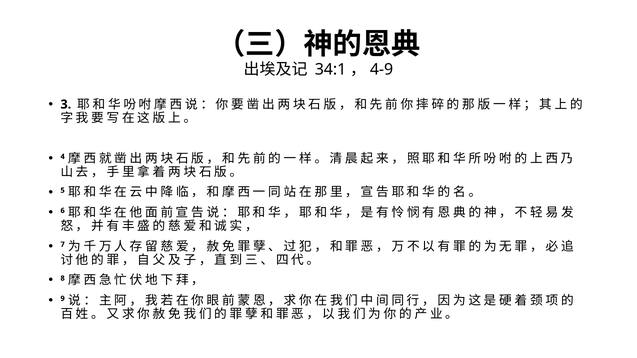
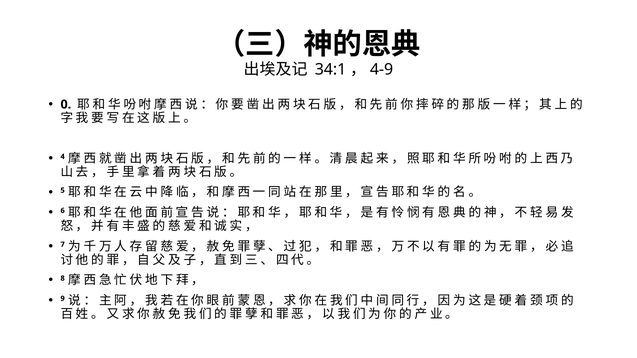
3: 3 -> 0
